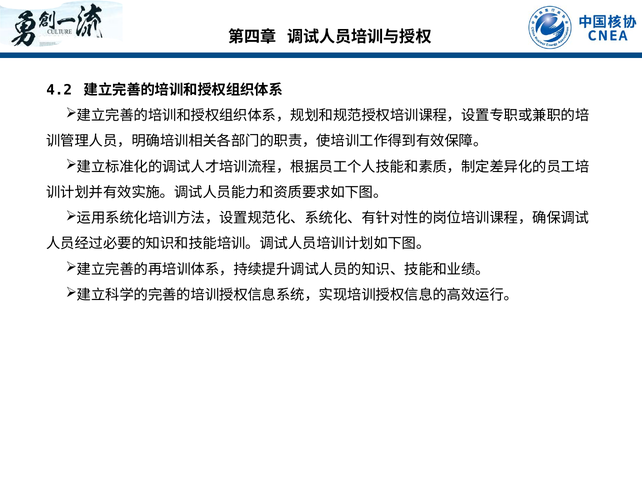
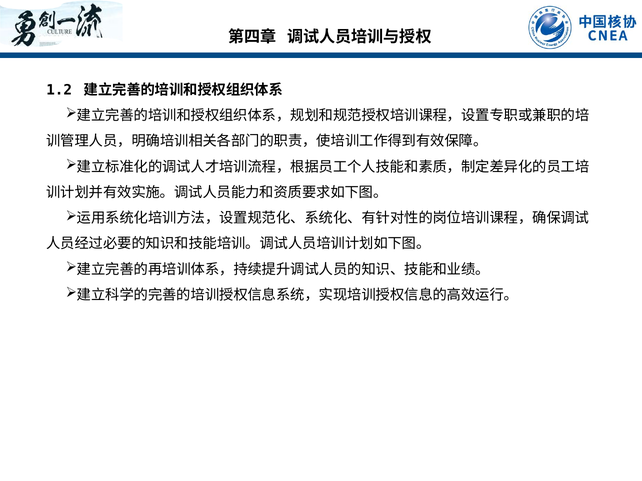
4.2: 4.2 -> 1.2
